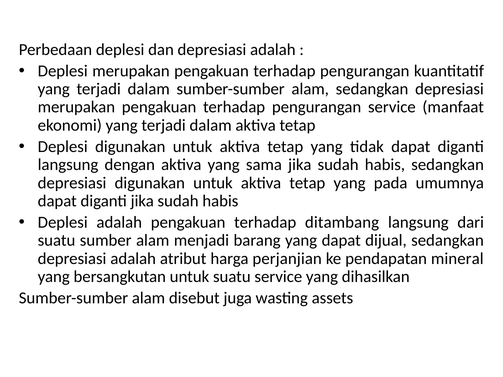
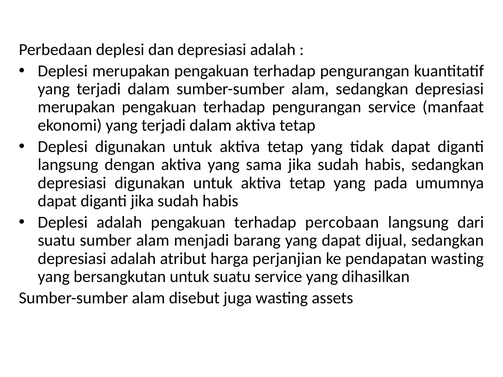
ditambang: ditambang -> percobaan
pendapatan mineral: mineral -> wasting
